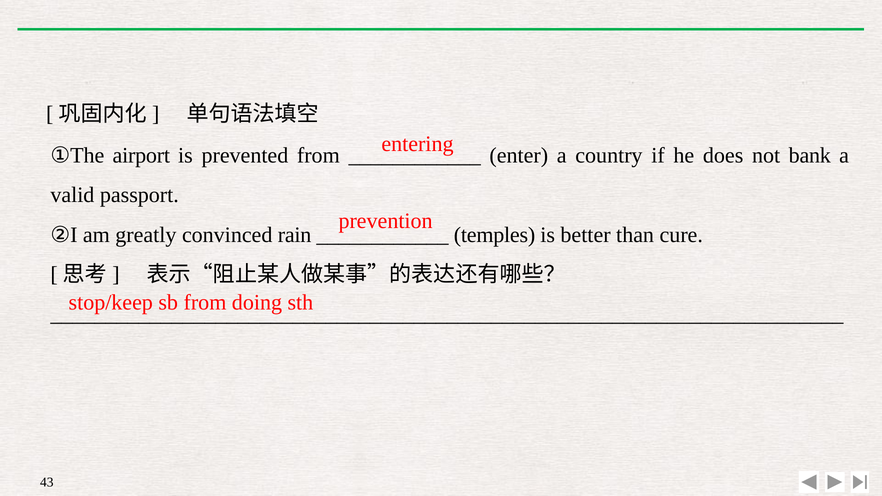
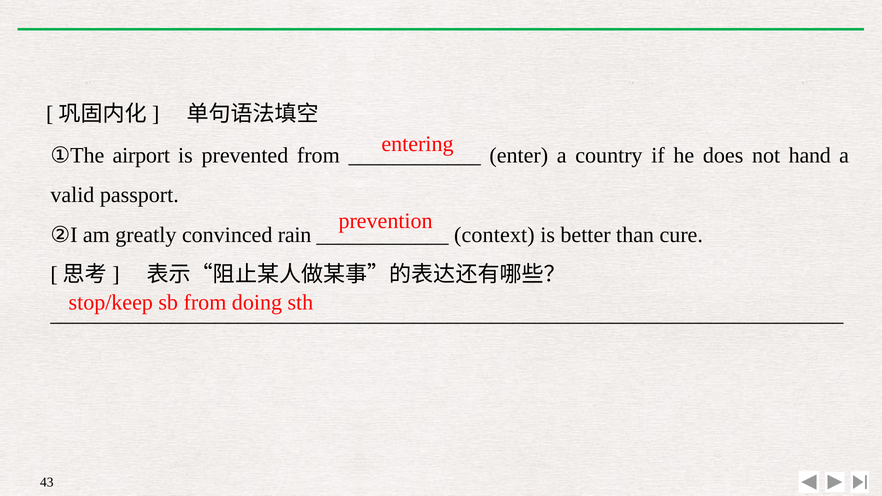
bank: bank -> hand
temples: temples -> context
